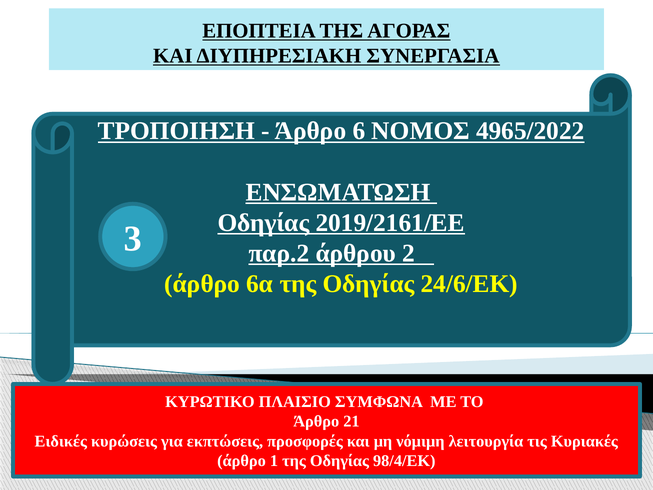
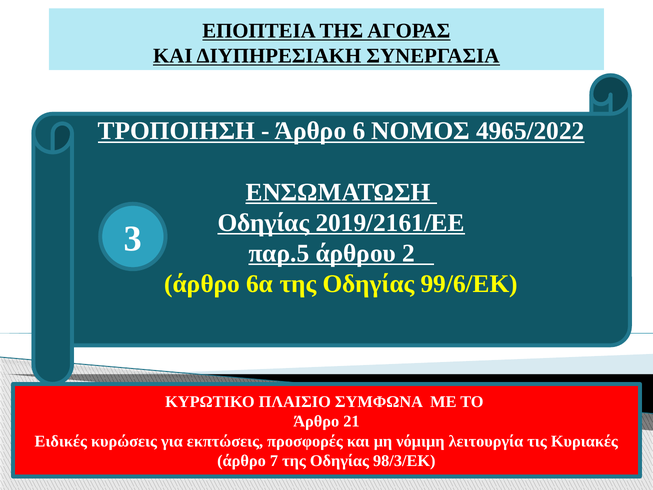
παρ.2: παρ.2 -> παρ.5
24/6/ΕΚ: 24/6/ΕΚ -> 99/6/ΕΚ
1: 1 -> 7
98/4/ΕΚ: 98/4/ΕΚ -> 98/3/ΕΚ
